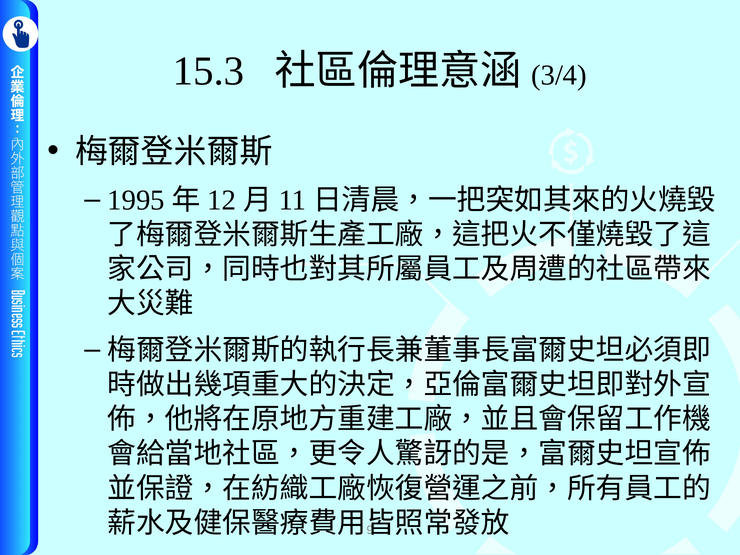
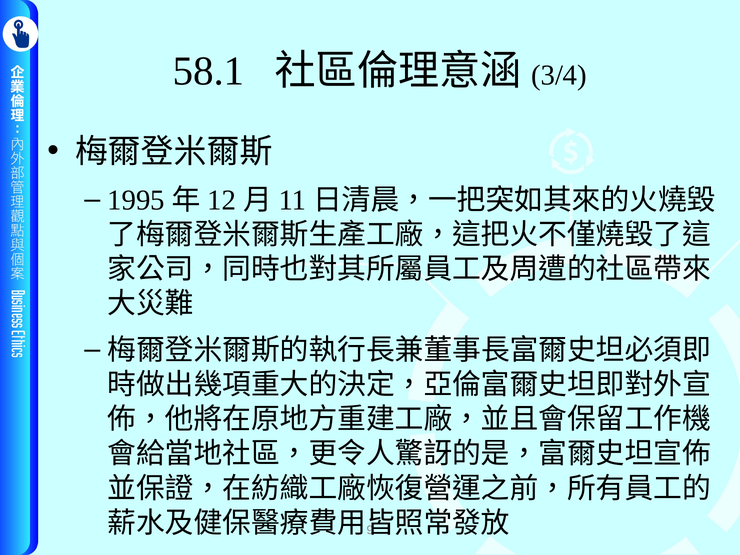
15.3: 15.3 -> 58.1
